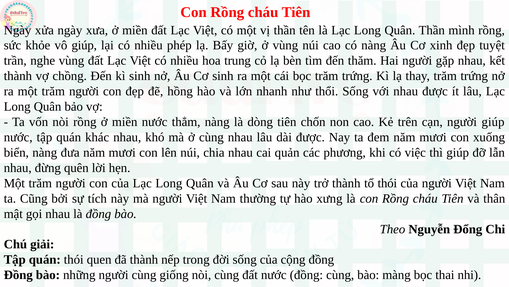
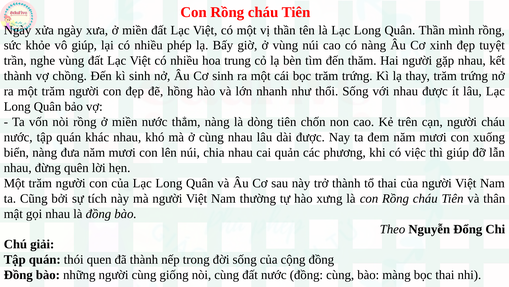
người giúp: giúp -> cháu
tổ thói: thói -> thai
